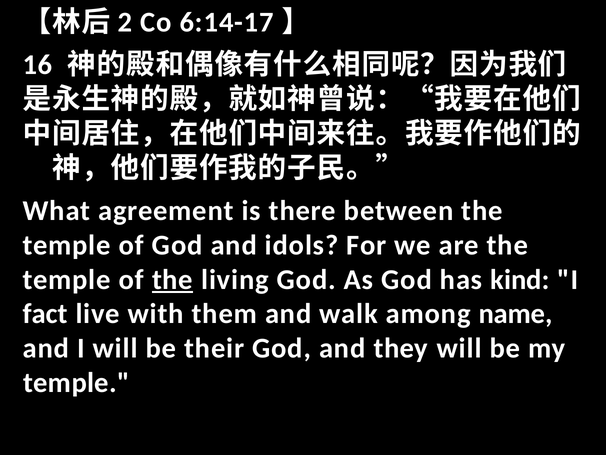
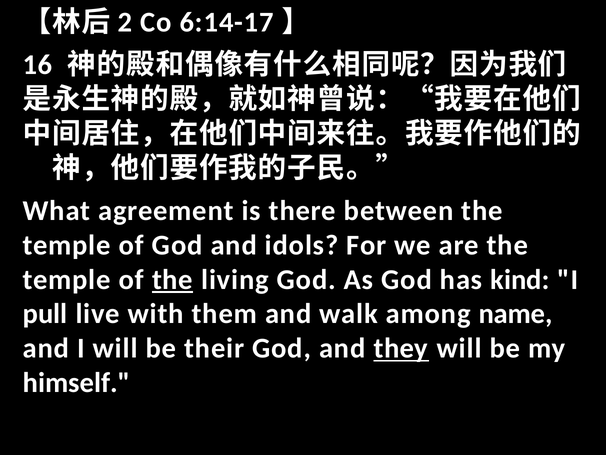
fact: fact -> pull
they underline: none -> present
temple at (76, 382): temple -> himself
